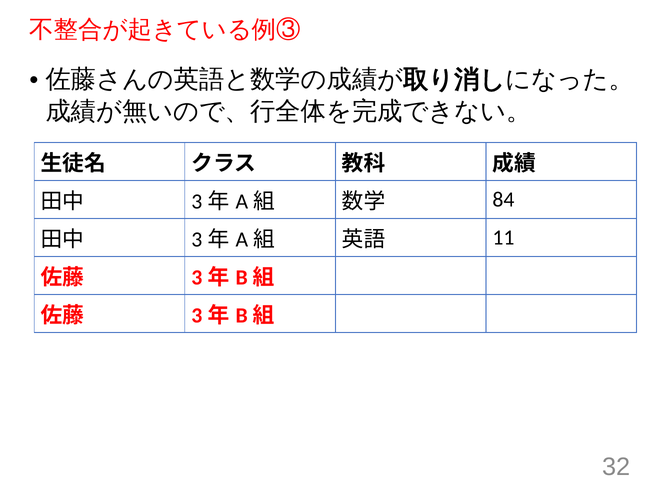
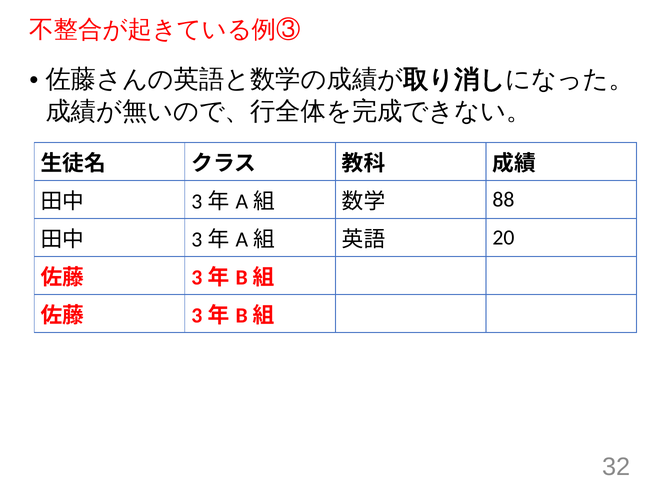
84: 84 -> 88
11: 11 -> 20
